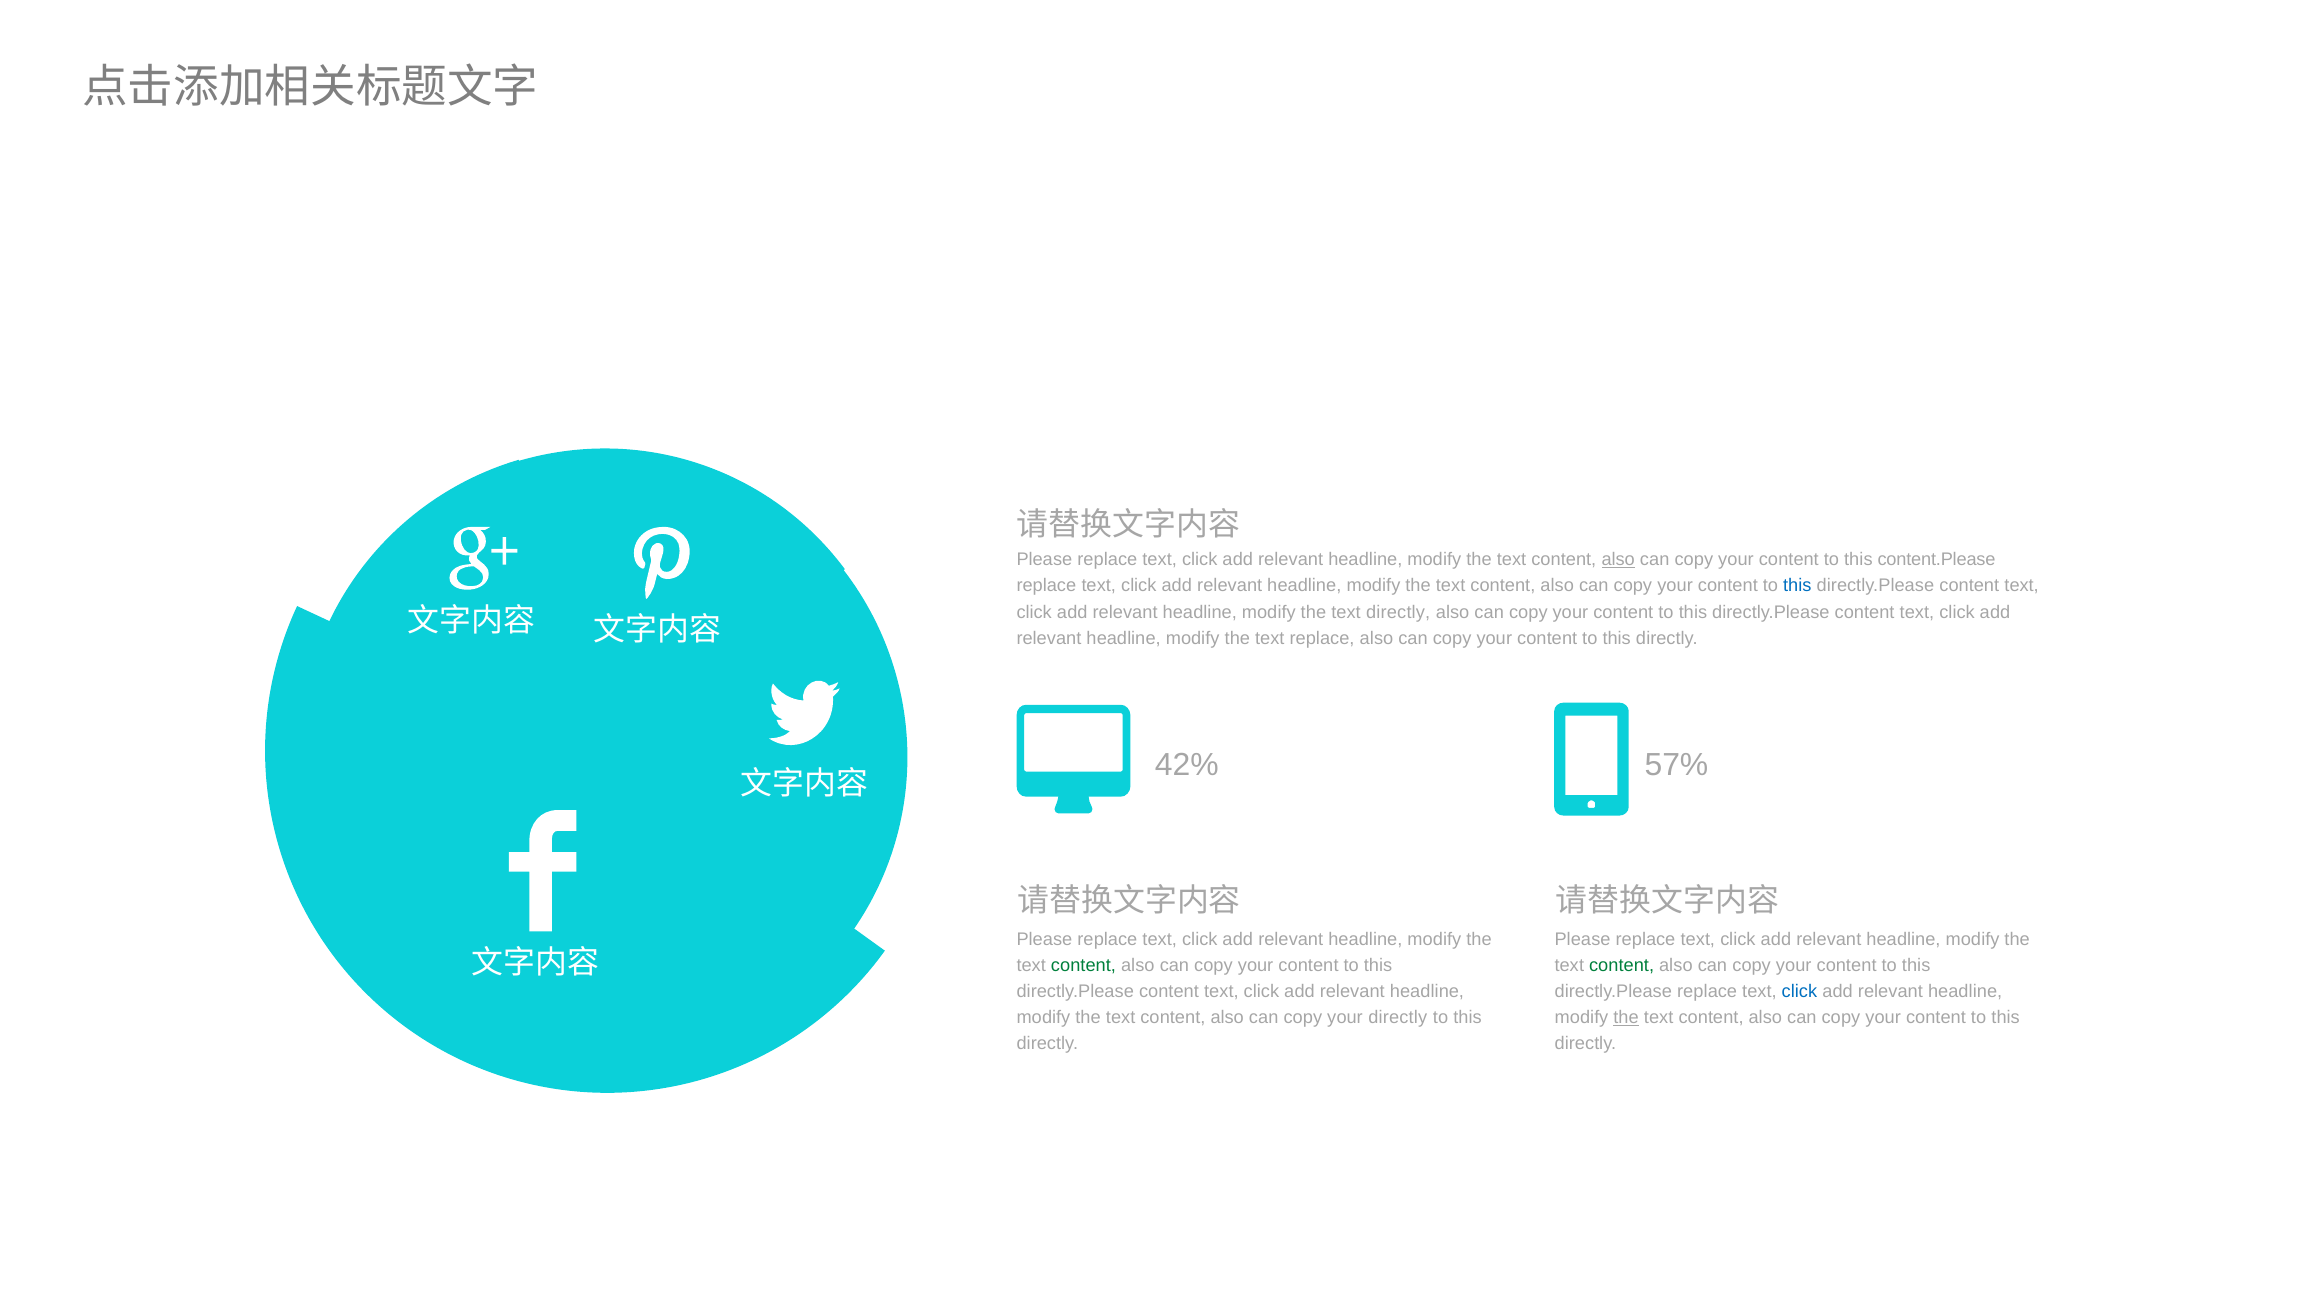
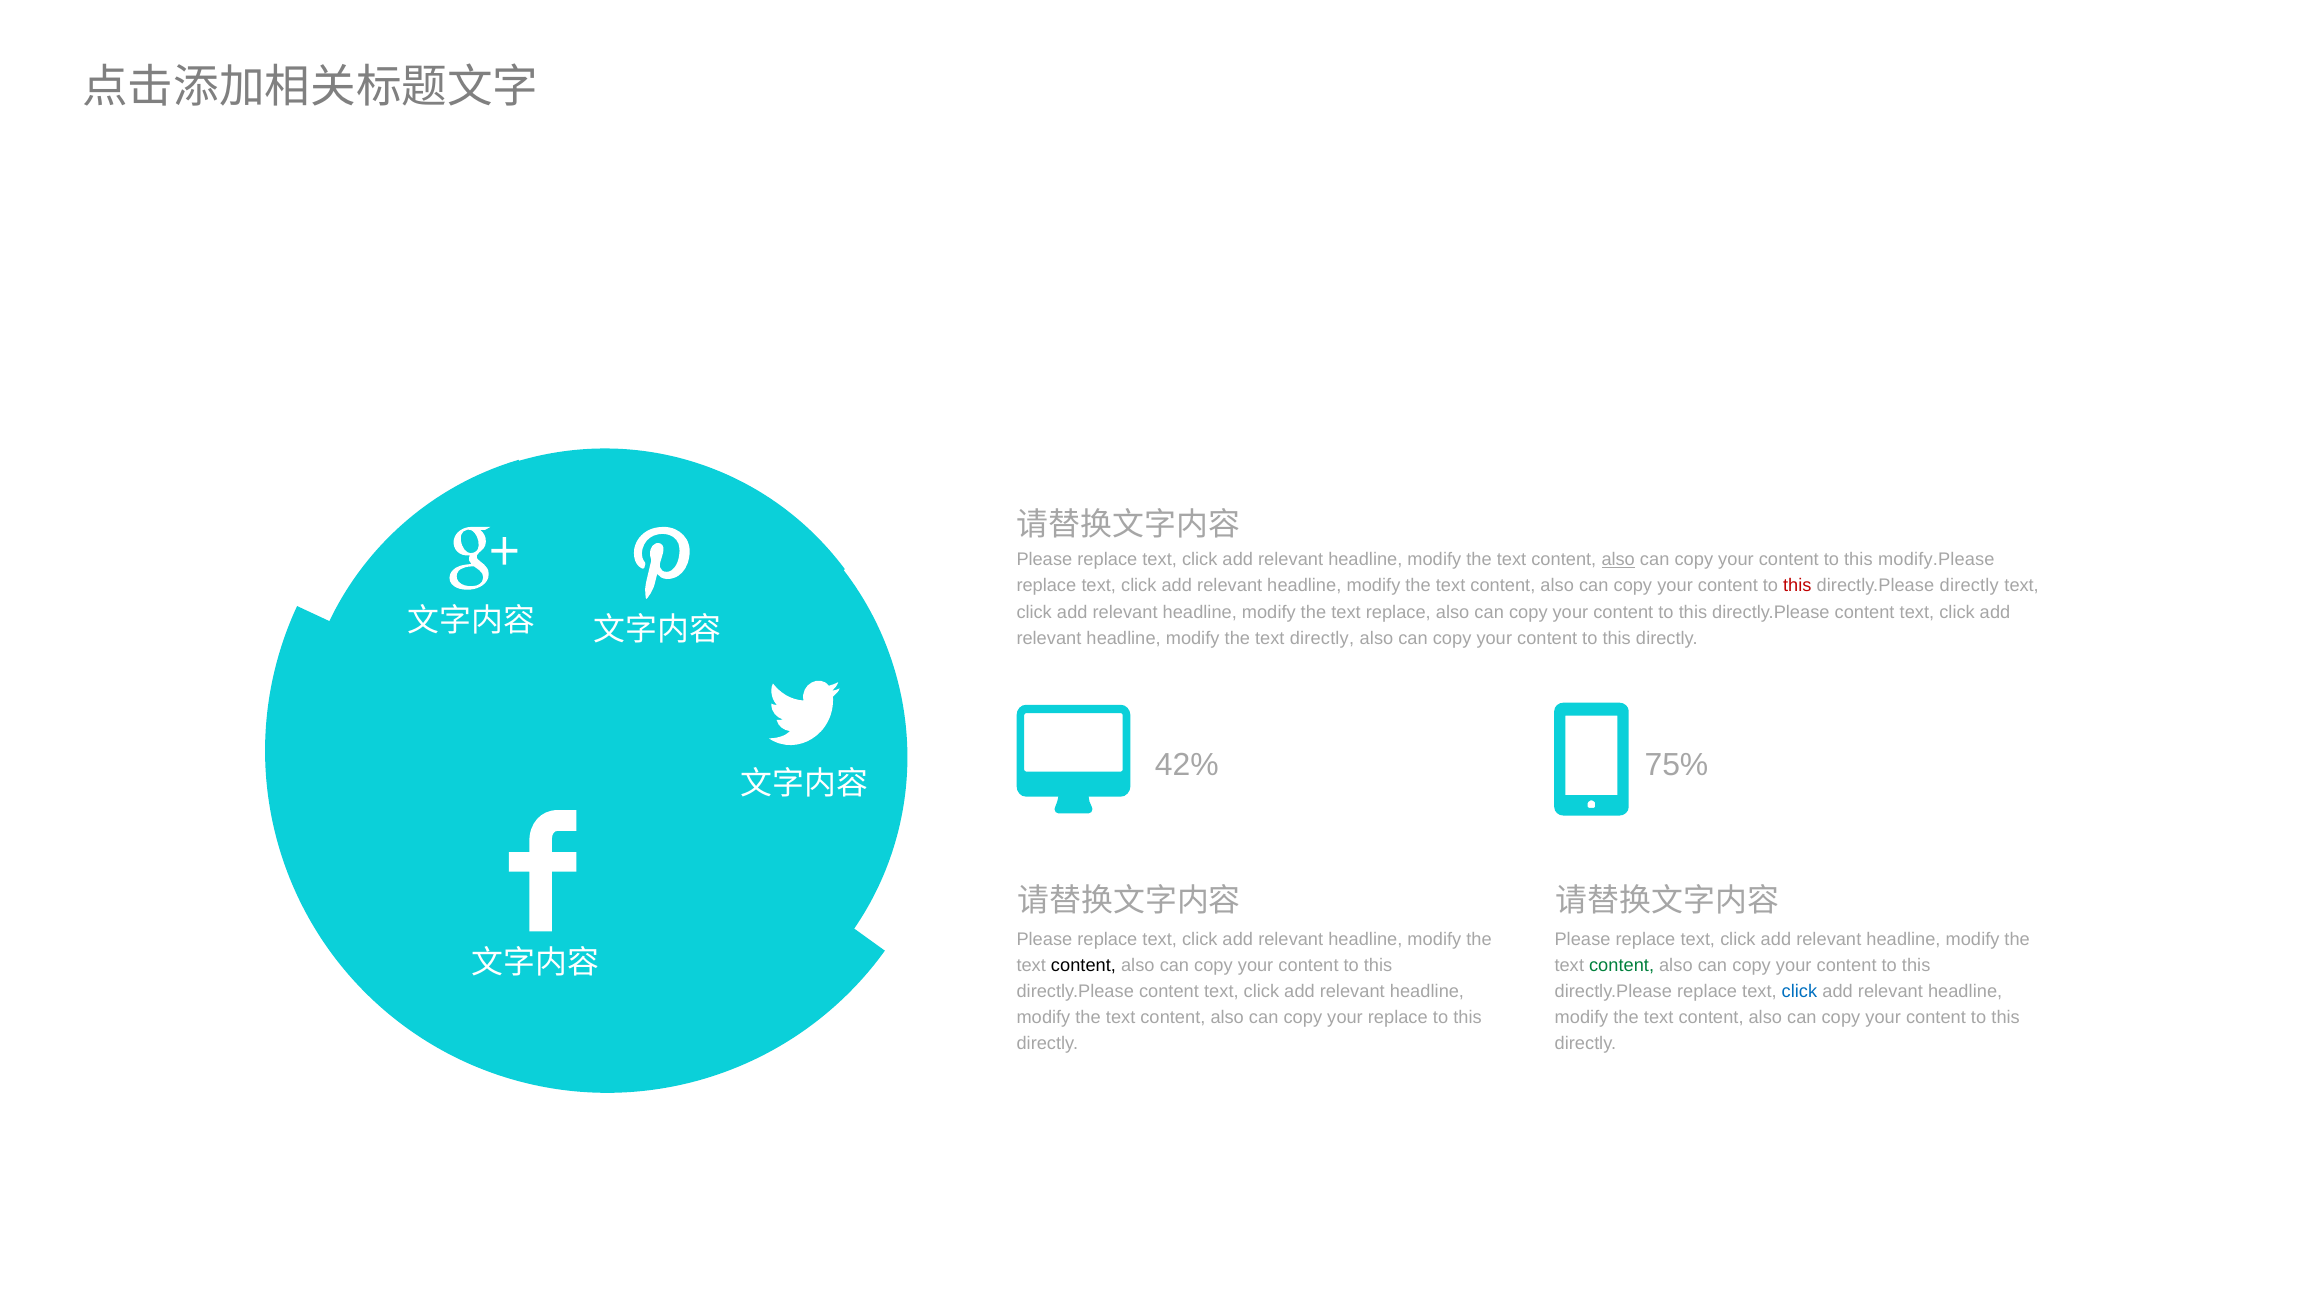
content.Please: content.Please -> modify.Please
this at (1797, 586) colour: blue -> red
content at (1969, 586): content -> directly
text directly: directly -> replace
text replace: replace -> directly
57%: 57% -> 75%
content at (1083, 965) colour: green -> black
your directly: directly -> replace
the at (1626, 1018) underline: present -> none
